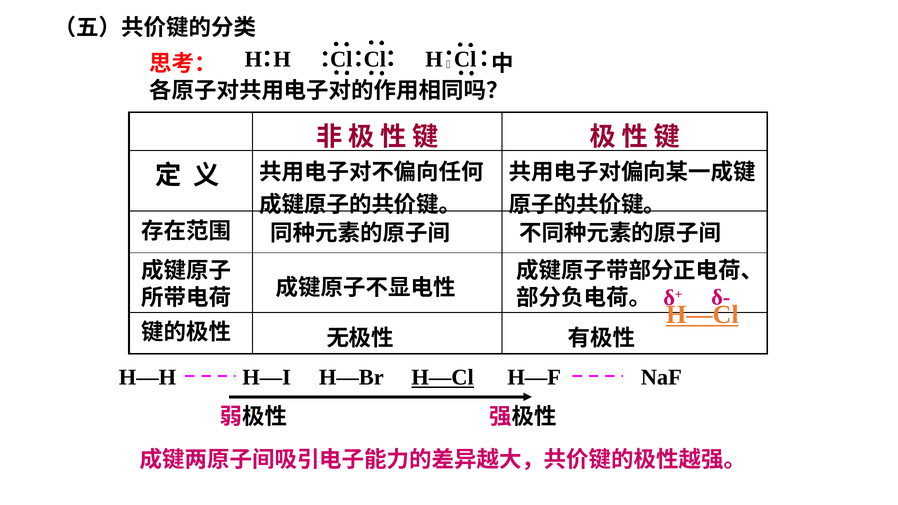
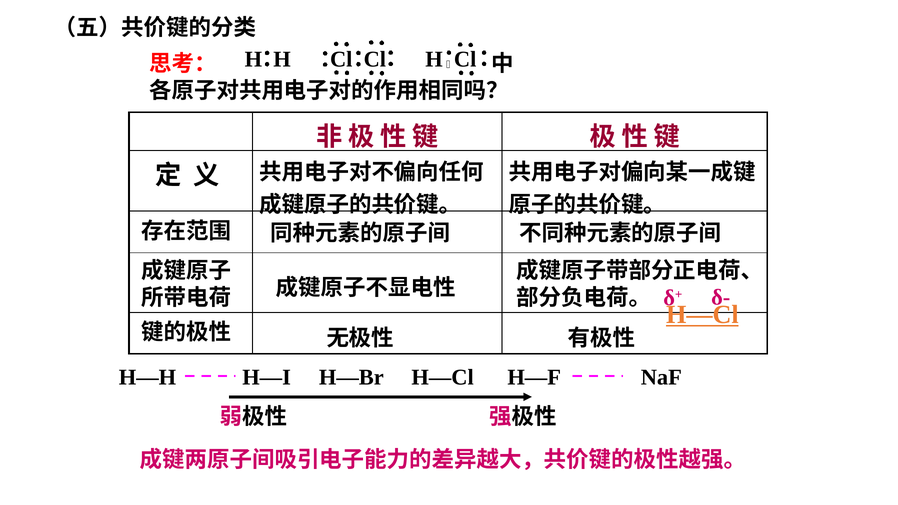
H—Cl at (443, 378) underline: present -> none
